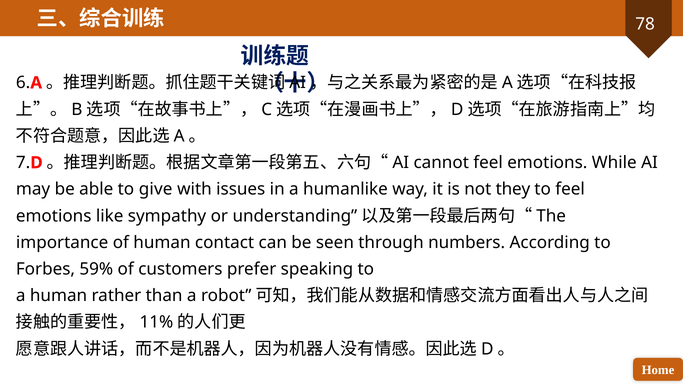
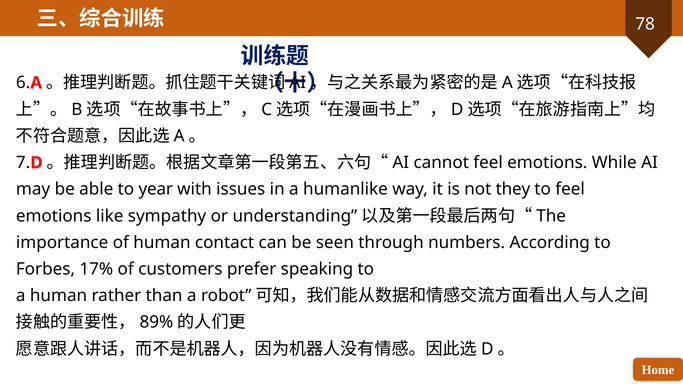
give: give -> year
59%: 59% -> 17%
11%: 11% -> 89%
